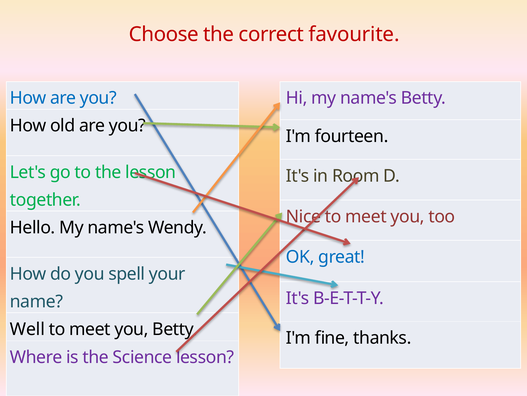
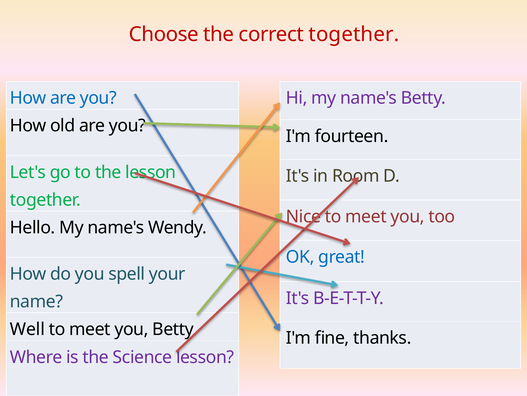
correct favourite: favourite -> together
